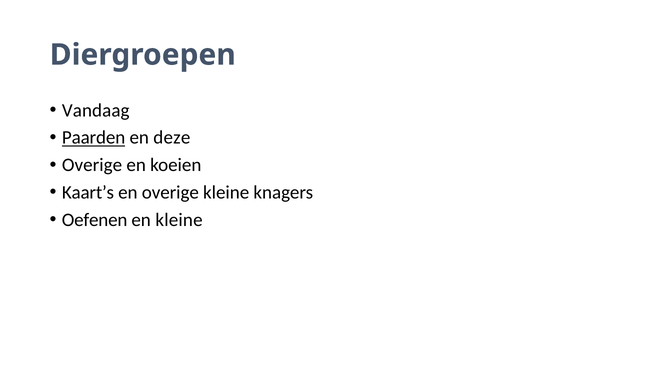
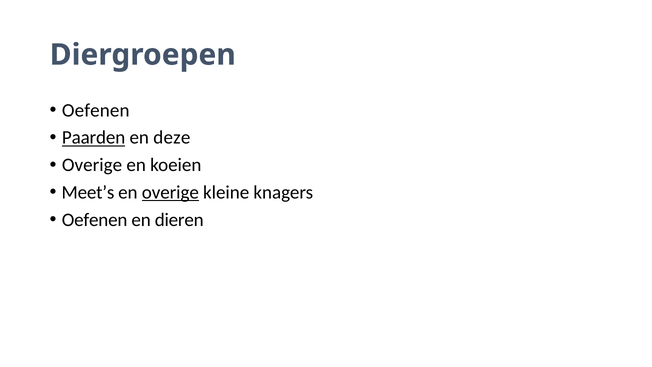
Vandaag at (96, 110): Vandaag -> Oefenen
Kaart’s: Kaart’s -> Meet’s
overige at (170, 192) underline: none -> present
en kleine: kleine -> dieren
